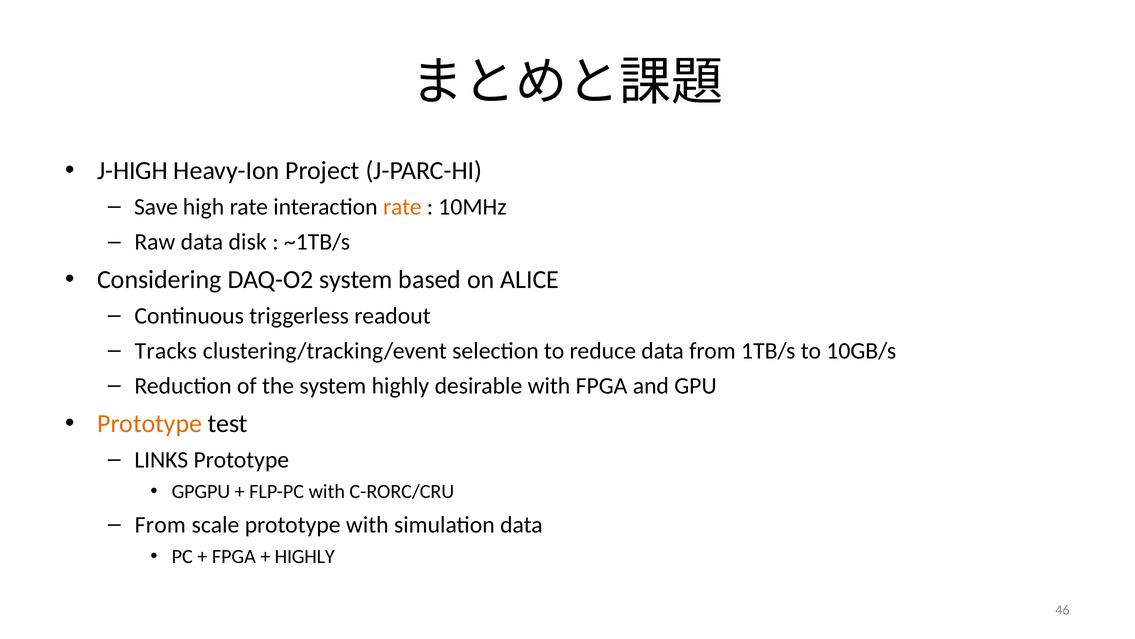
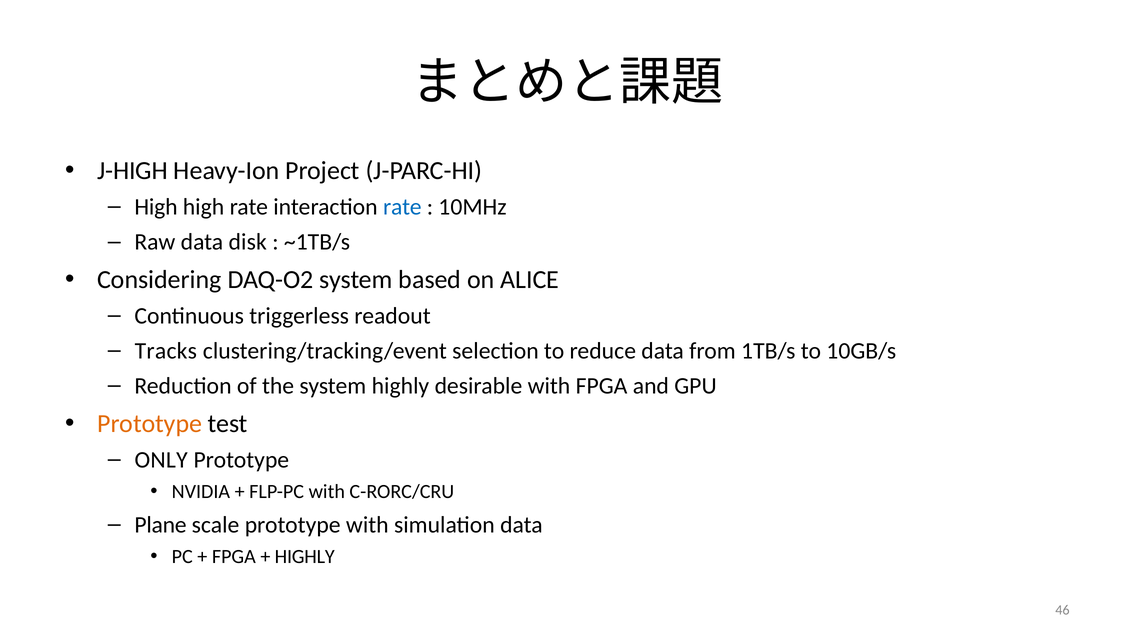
Save at (156, 207): Save -> High
rate at (402, 207) colour: orange -> blue
LINKS: LINKS -> ONLY
GPGPU: GPGPU -> NVIDIA
From at (160, 524): From -> Plane
